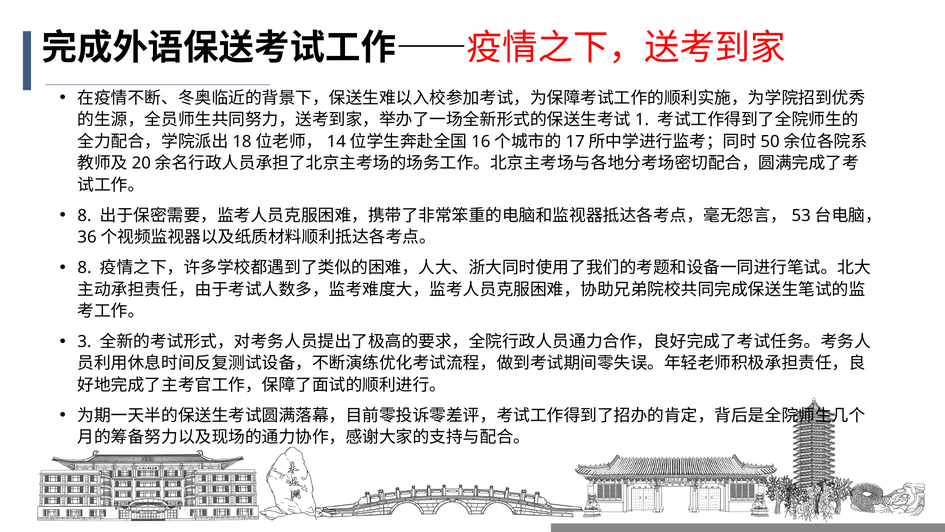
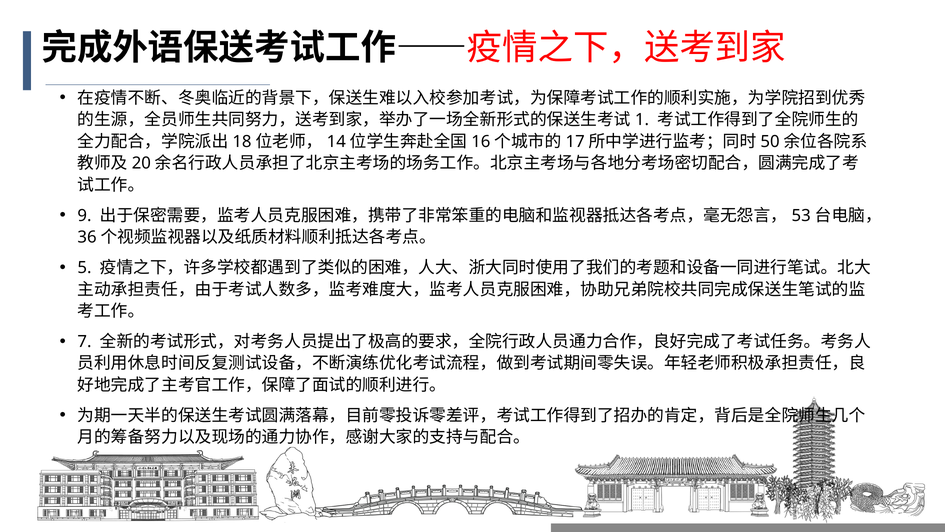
8 at (84, 215): 8 -> 9
8 at (84, 268): 8 -> 5
3: 3 -> 7
